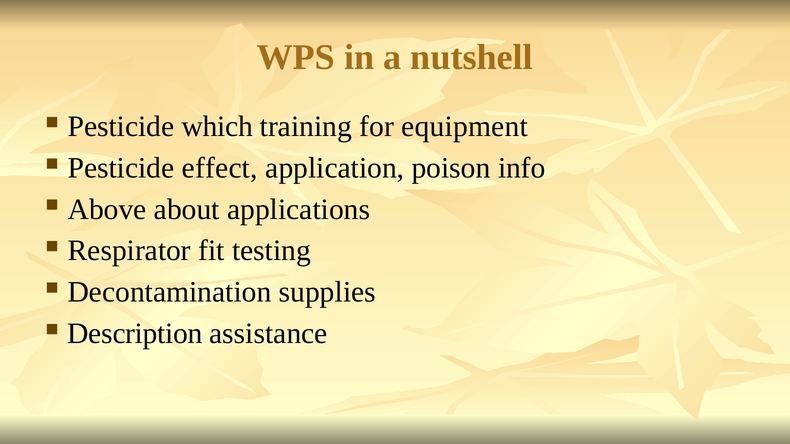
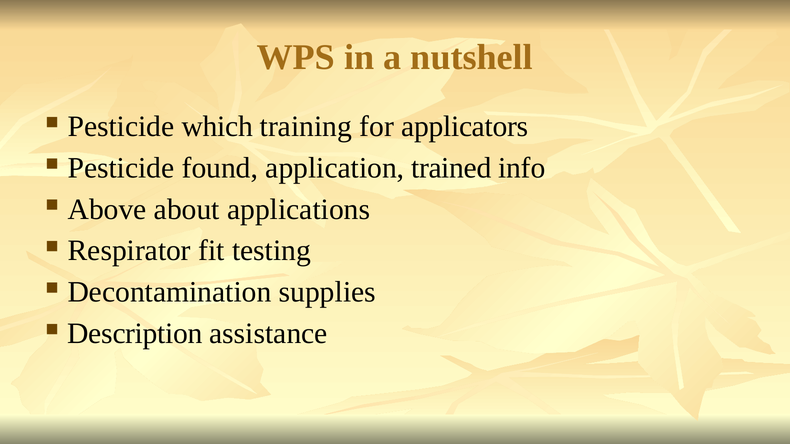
equipment: equipment -> applicators
effect: effect -> found
poison: poison -> trained
